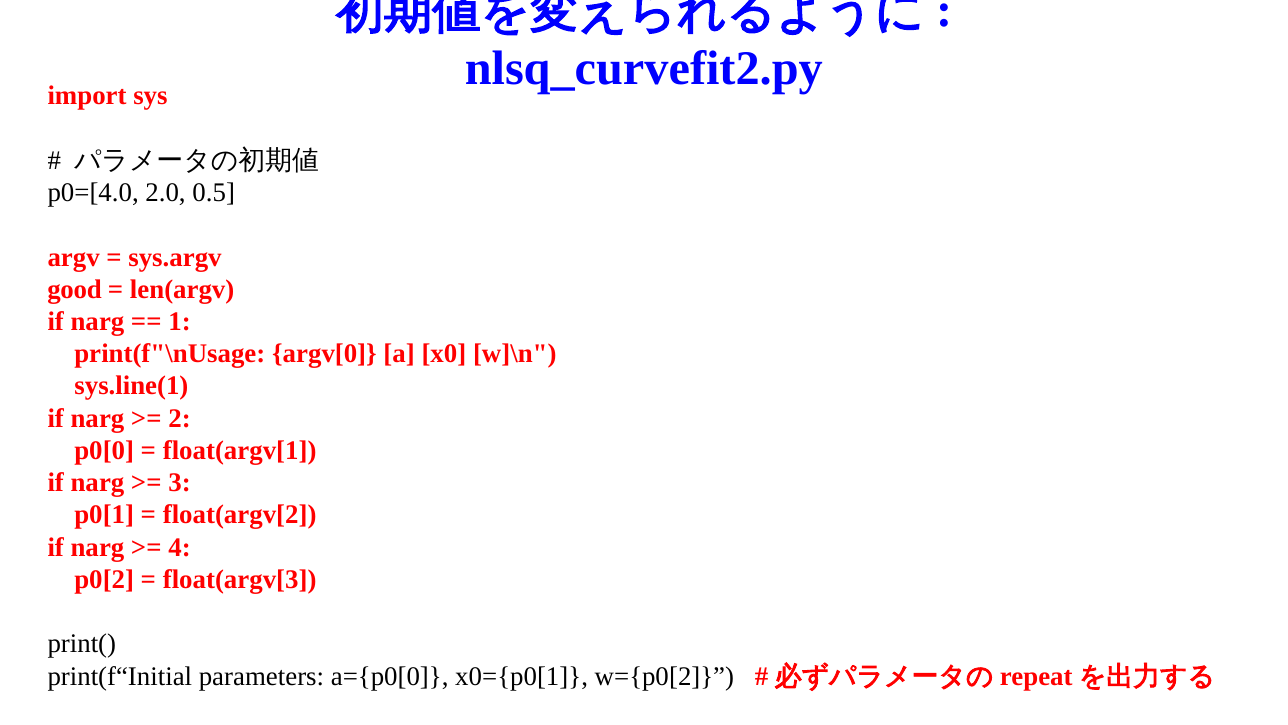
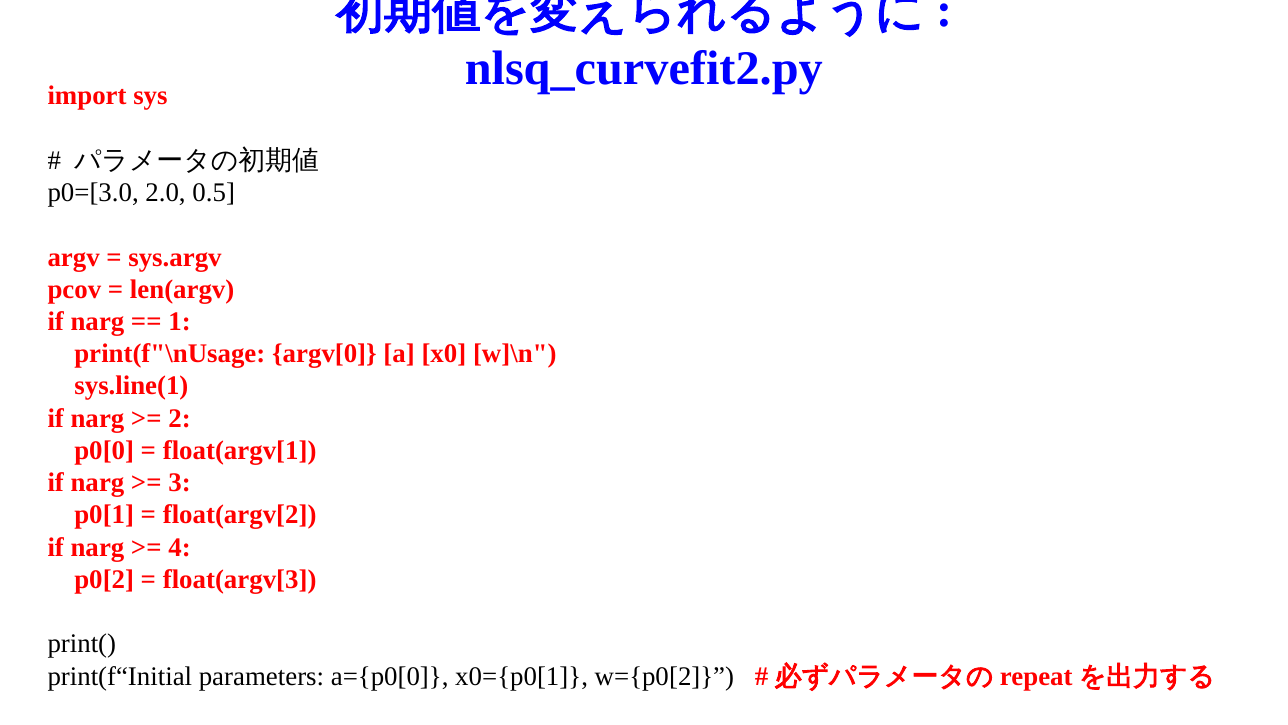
p0=[4.0: p0=[4.0 -> p0=[3.0
good: good -> pcov
